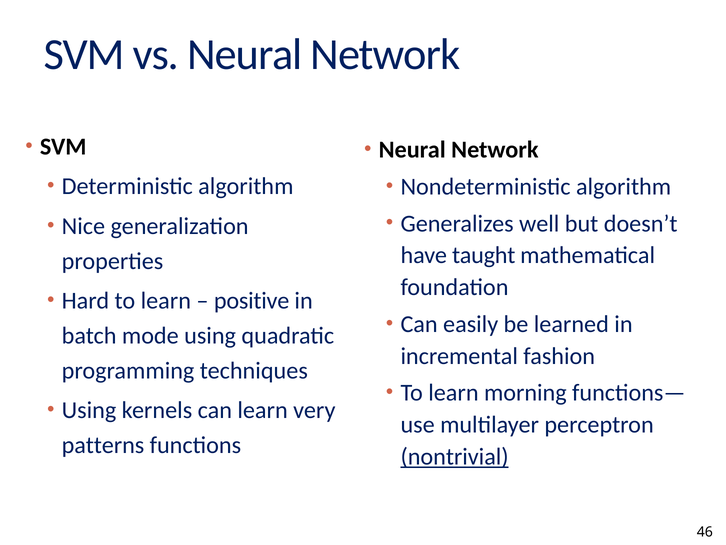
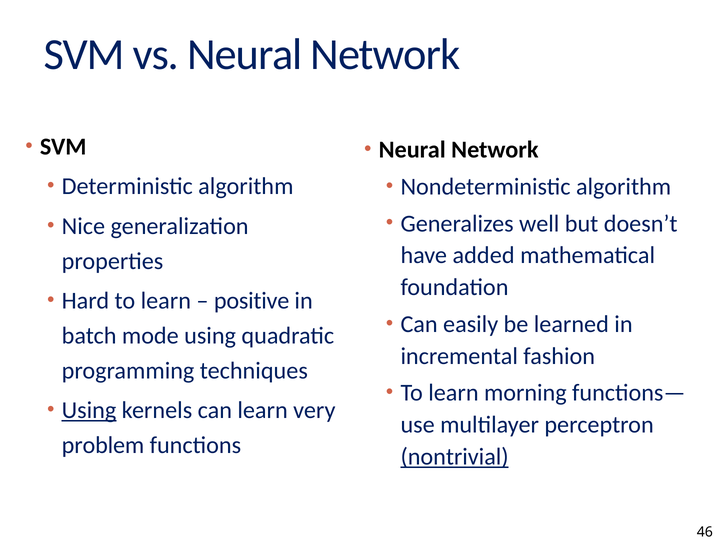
taught: taught -> added
Using at (89, 410) underline: none -> present
patterns: patterns -> problem
